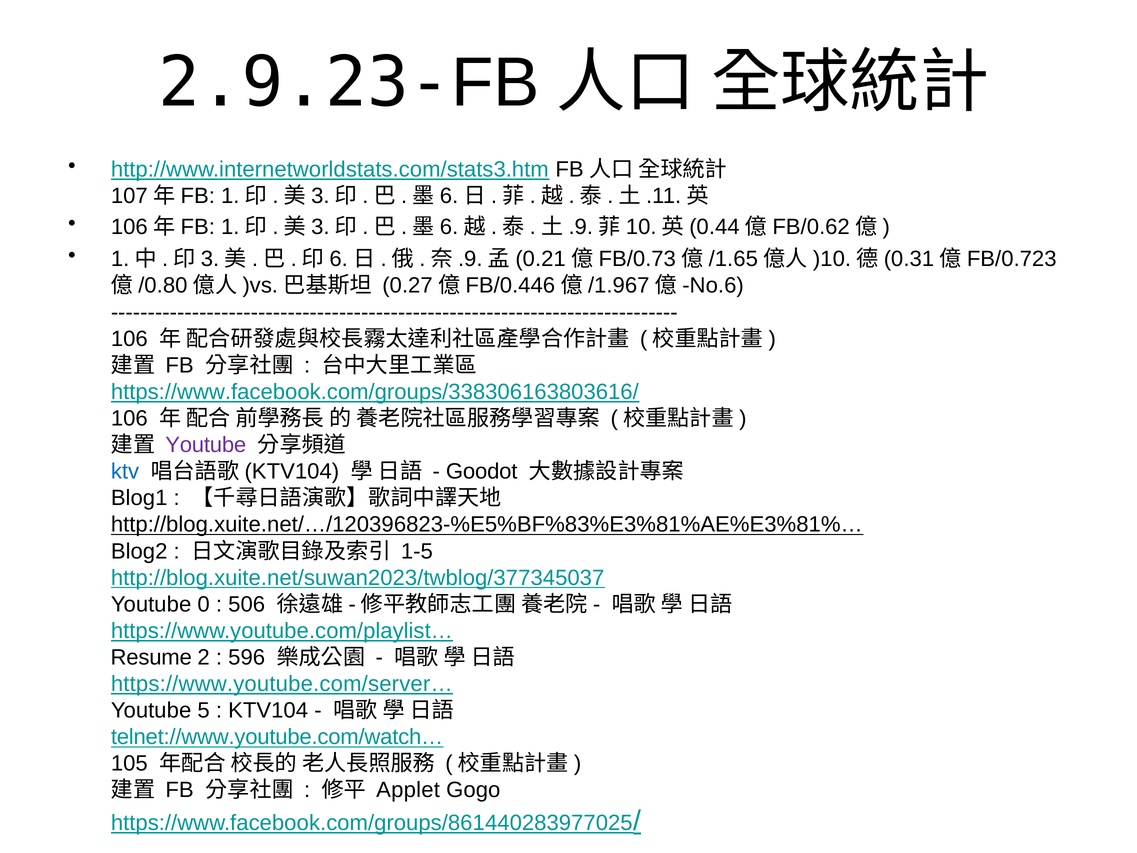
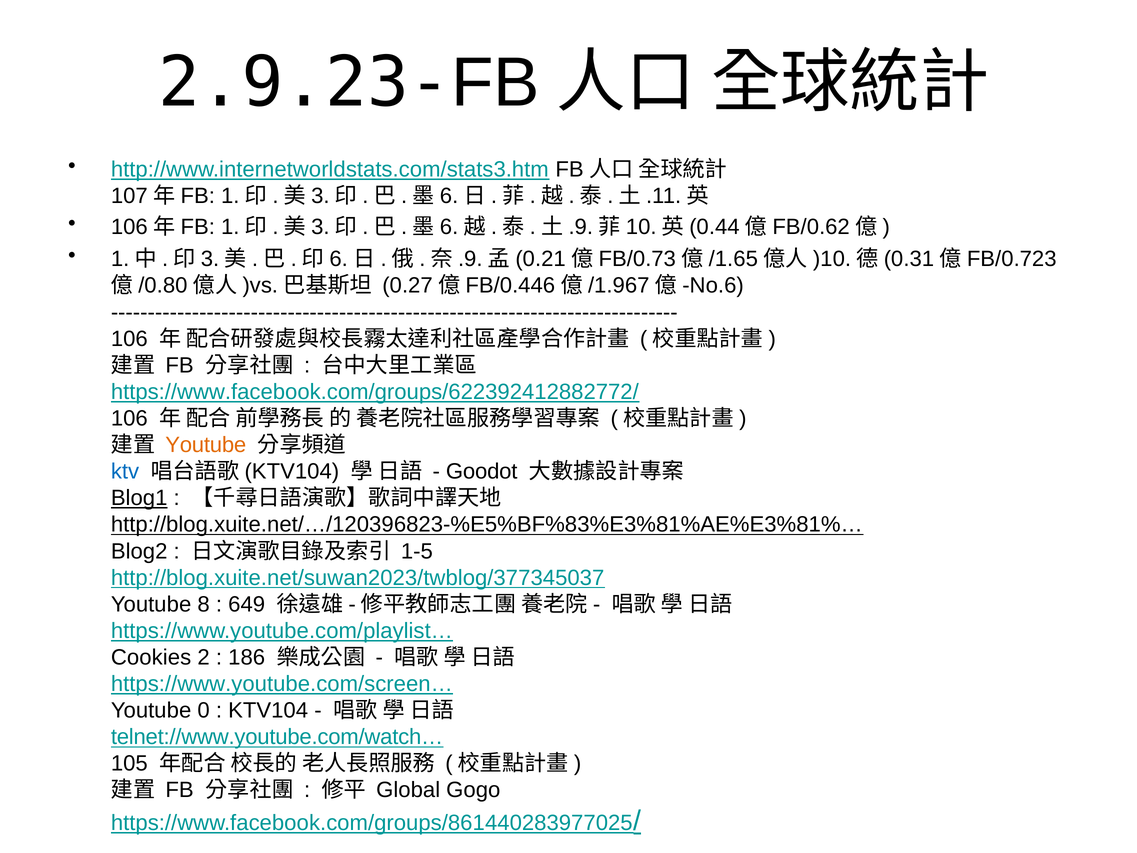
https://www.facebook.com/groups/338306163803616/: https://www.facebook.com/groups/338306163803616/ -> https://www.facebook.com/groups/622392412882772/
Youtube at (206, 445) colour: purple -> orange
Blog1 underline: none -> present
0: 0 -> 8
506: 506 -> 649
Resume: Resume -> Cookies
596: 596 -> 186
https://www.youtube.com/server…: https://www.youtube.com/server… -> https://www.youtube.com/screen…
5: 5 -> 0
Applet: Applet -> Global
